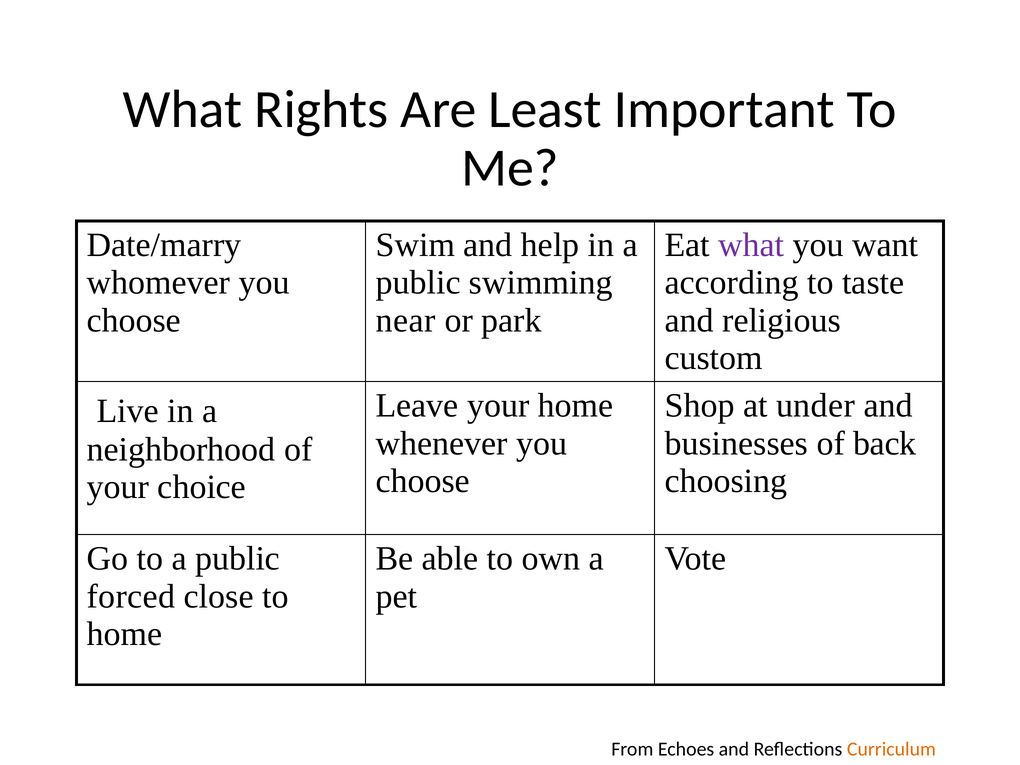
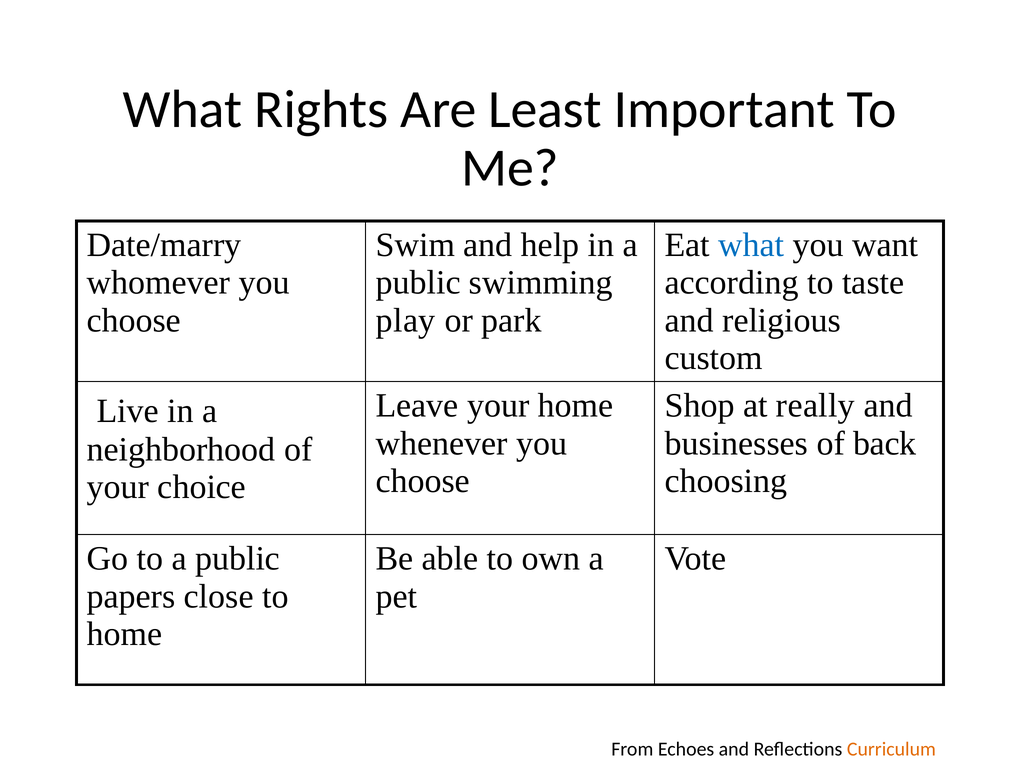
what at (751, 245) colour: purple -> blue
near: near -> play
under: under -> really
forced: forced -> papers
